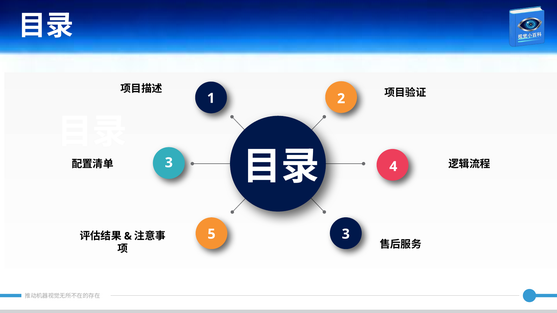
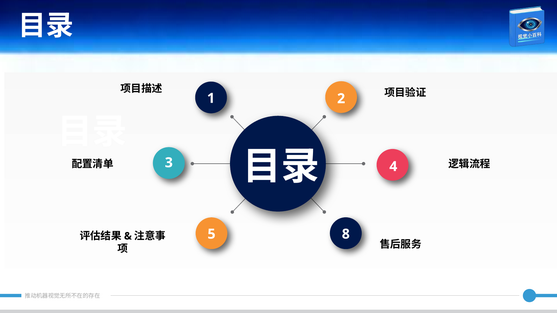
5 3: 3 -> 8
